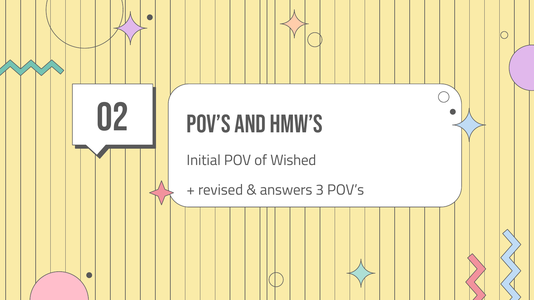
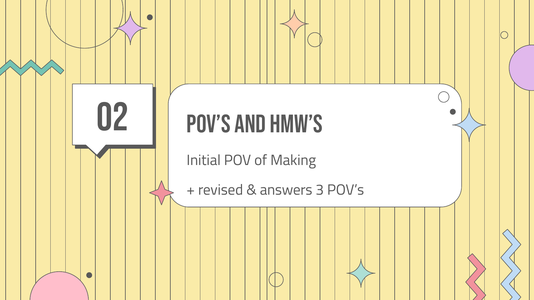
Wished: Wished -> Making
